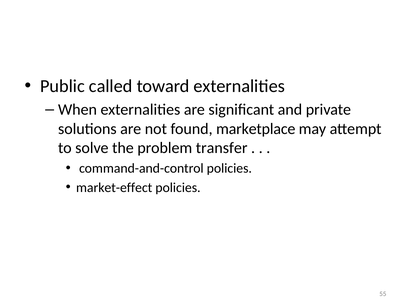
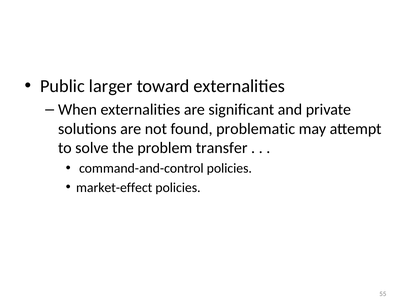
called: called -> larger
marketplace: marketplace -> problematic
